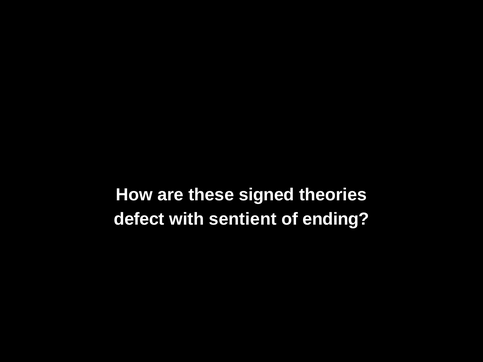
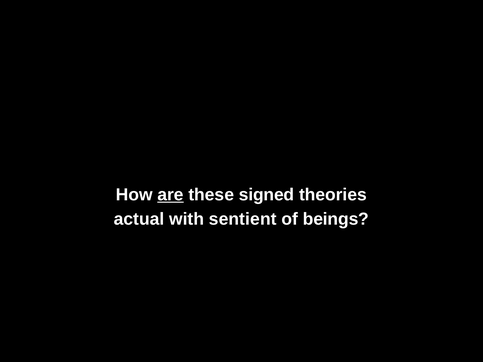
are underline: none -> present
defect: defect -> actual
ending: ending -> beings
